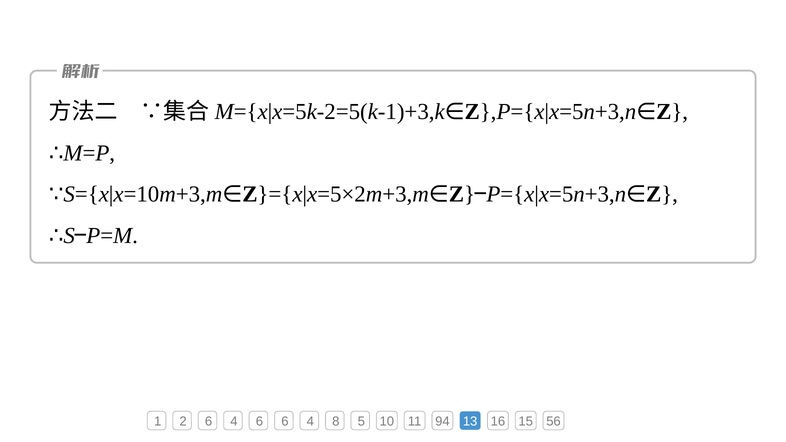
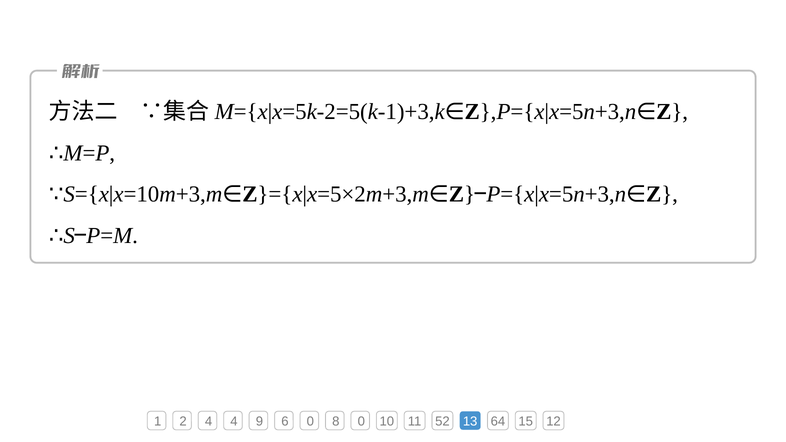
2 6: 6 -> 4
4 6: 6 -> 9
4 at (310, 422): 4 -> 0
8 5: 5 -> 0
94: 94 -> 52
16: 16 -> 64
56: 56 -> 12
